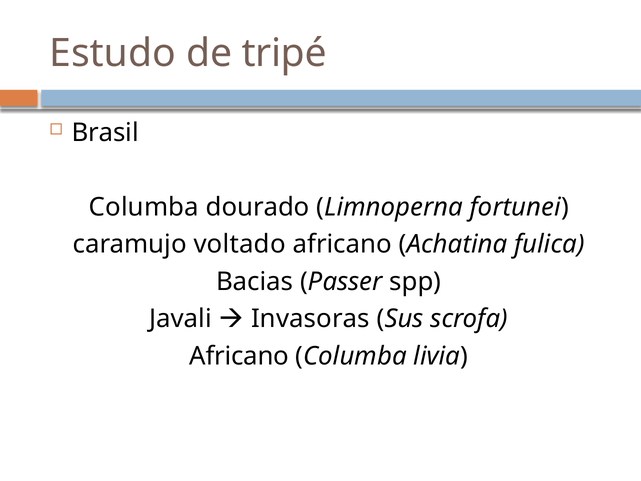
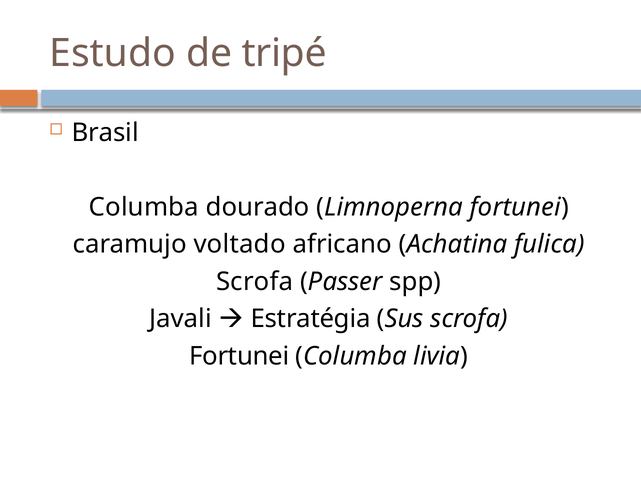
Bacias at (255, 282): Bacias -> Scrofa
Invasoras: Invasoras -> Estratégia
Africano at (239, 356): Africano -> Fortunei
